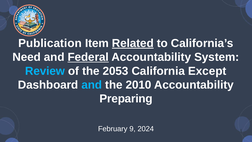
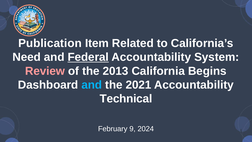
Related underline: present -> none
Review colour: light blue -> pink
2053: 2053 -> 2013
Except: Except -> Begins
2010: 2010 -> 2021
Preparing: Preparing -> Technical
